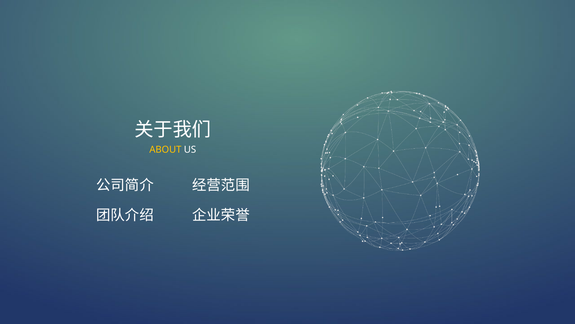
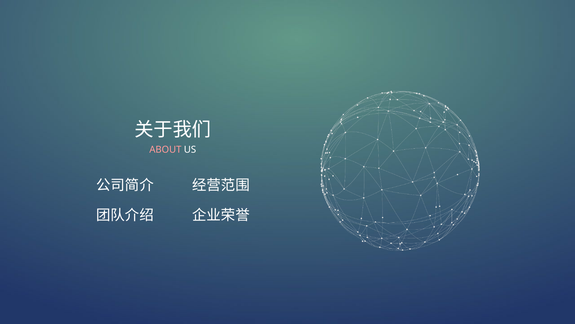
ABOUT colour: yellow -> pink
